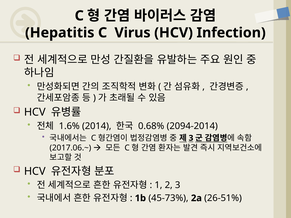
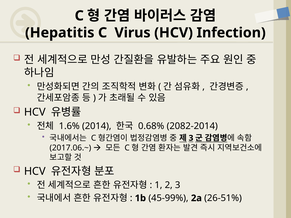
2094-2014: 2094-2014 -> 2082-2014
45-73%: 45-73% -> 45-99%
